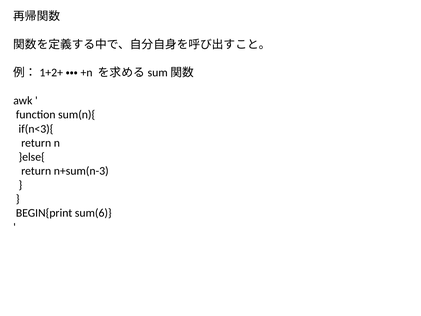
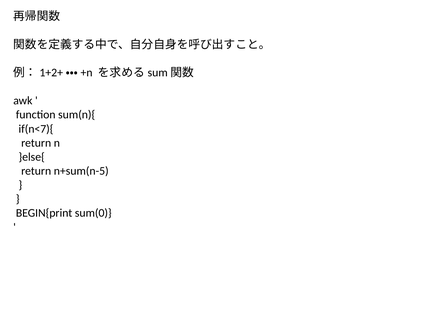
if(n<3){: if(n<3){ -> if(n<7){
n+sum(n-3: n+sum(n-3 -> n+sum(n-5
sum(6: sum(6 -> sum(0
